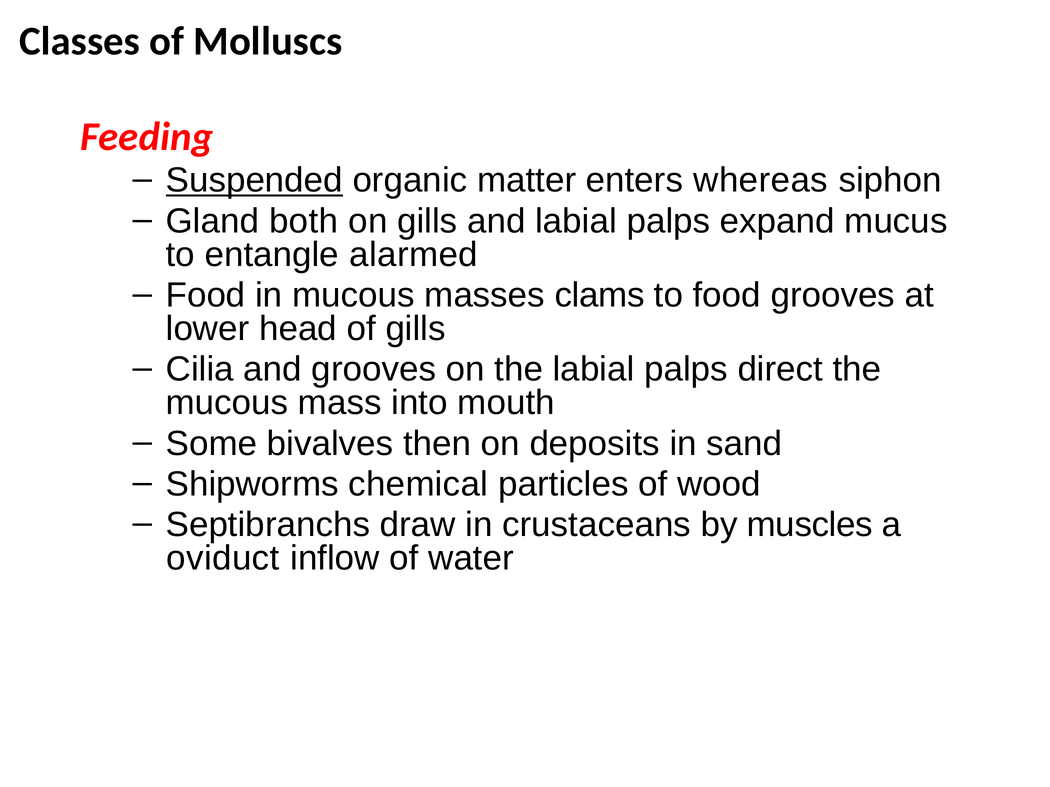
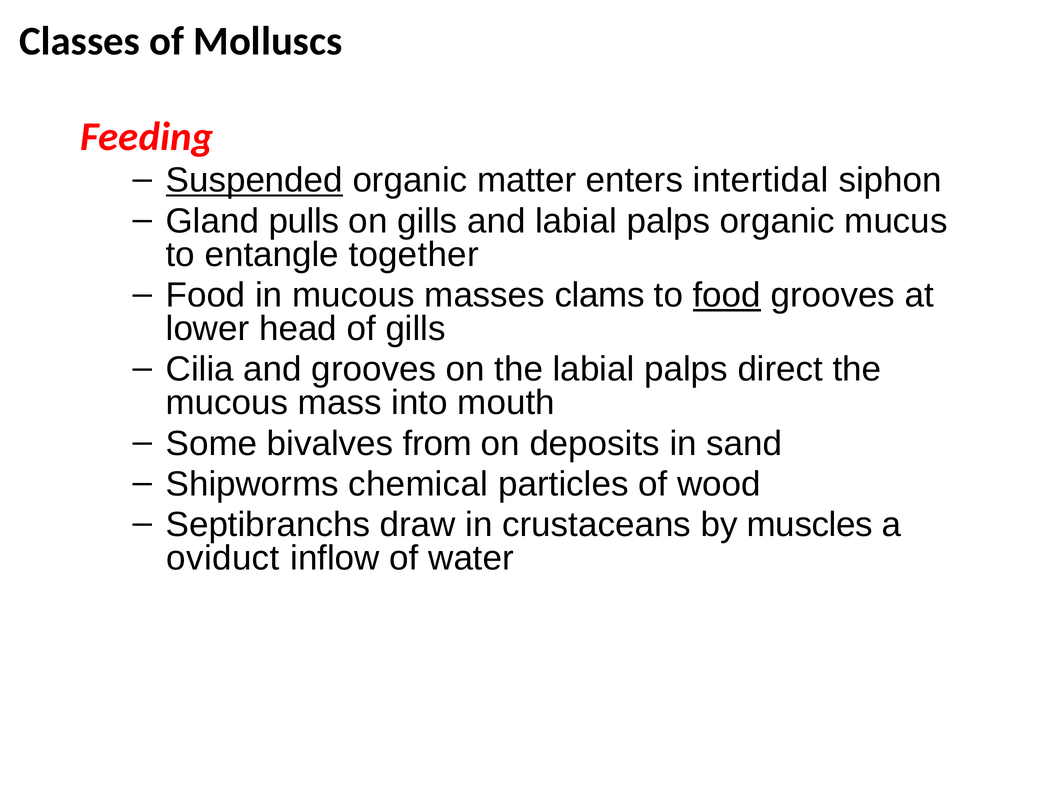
whereas: whereas -> intertidal
both: both -> pulls
palps expand: expand -> organic
alarmed: alarmed -> together
food at (727, 295) underline: none -> present
then: then -> from
